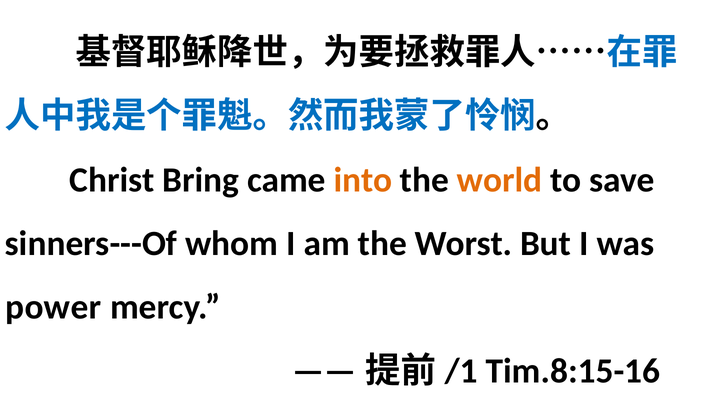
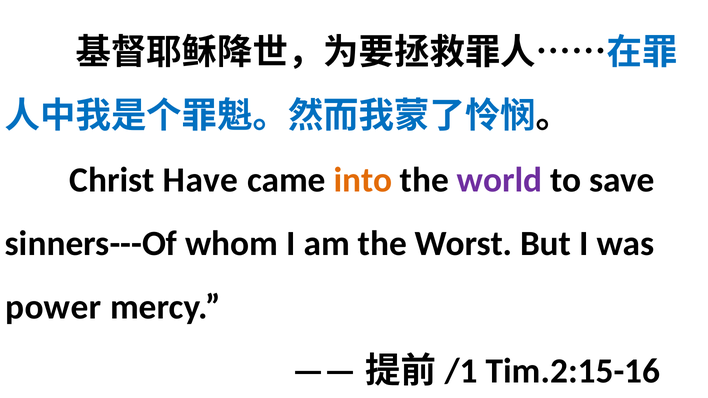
Bring: Bring -> Have
world colour: orange -> purple
Tim.8:15-16: Tim.8:15-16 -> Tim.2:15-16
